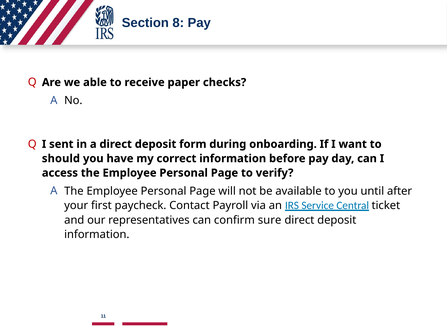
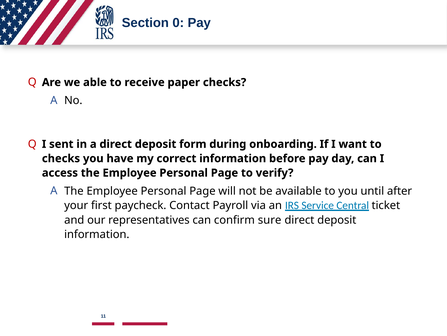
8: 8 -> 0
should at (61, 158): should -> checks
